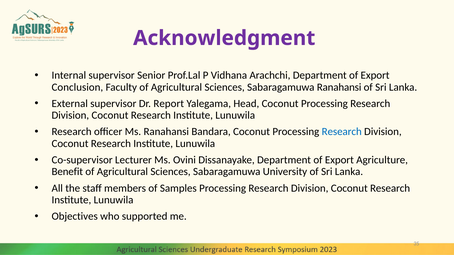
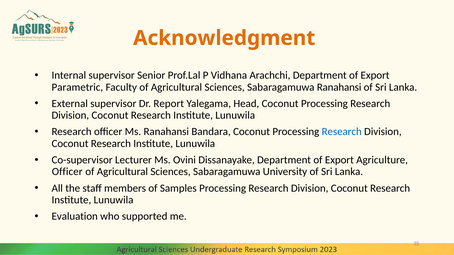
Acknowledgment colour: purple -> orange
Conclusion: Conclusion -> Parametric
Benefit at (67, 172): Benefit -> Officer
Objectives: Objectives -> Evaluation
